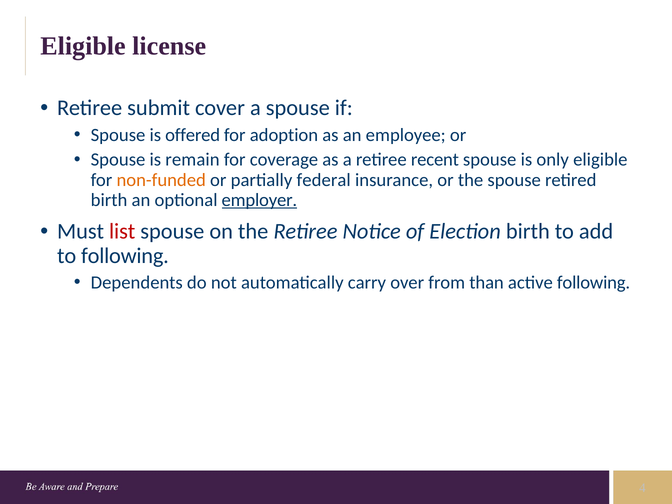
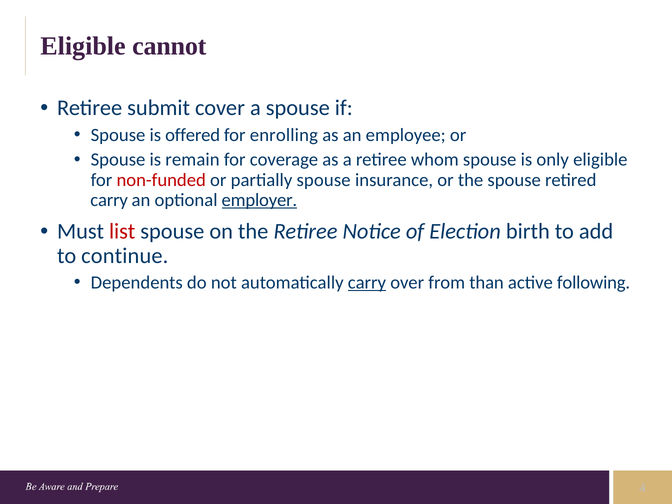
license: license -> cannot
adoption: adoption -> enrolling
recent: recent -> whom
non-funded colour: orange -> red
partially federal: federal -> spouse
birth at (109, 200): birth -> carry
to following: following -> continue
carry at (367, 283) underline: none -> present
